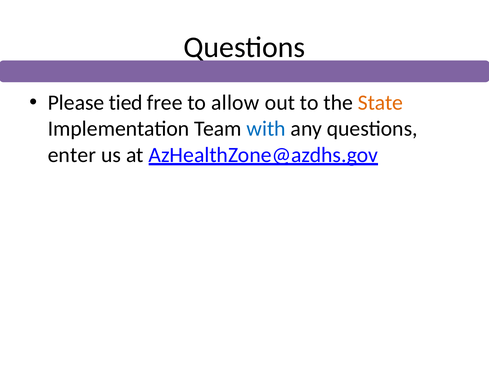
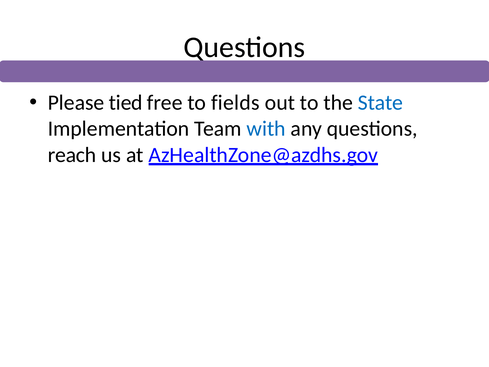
allow: allow -> fields
State colour: orange -> blue
enter: enter -> reach
